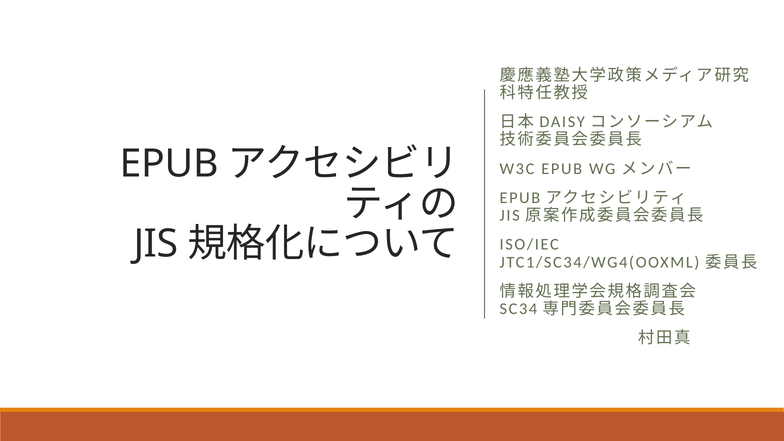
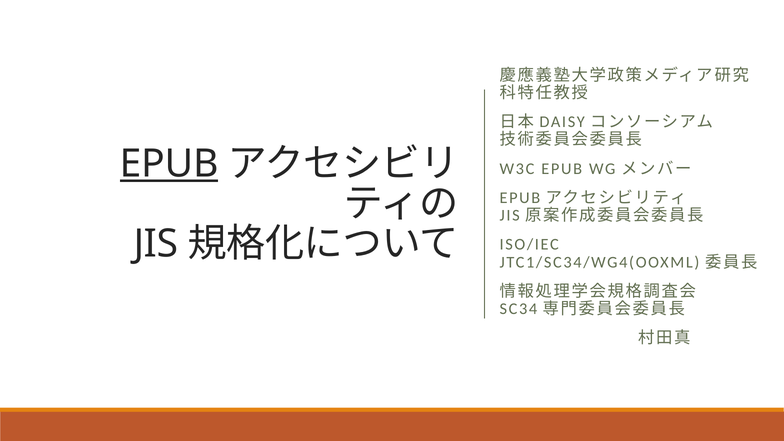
EPUB at (169, 164) underline: none -> present
